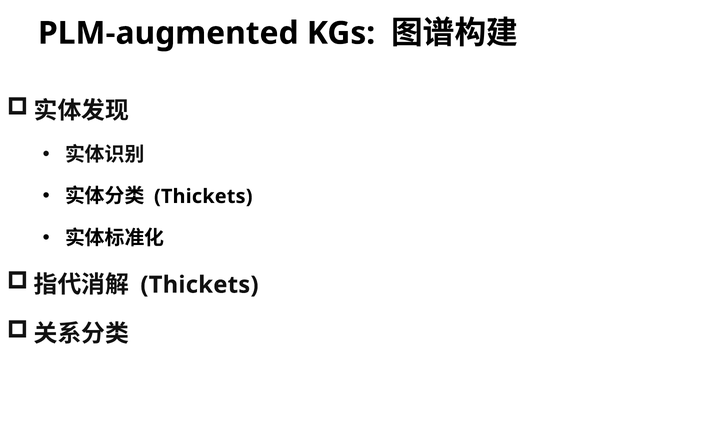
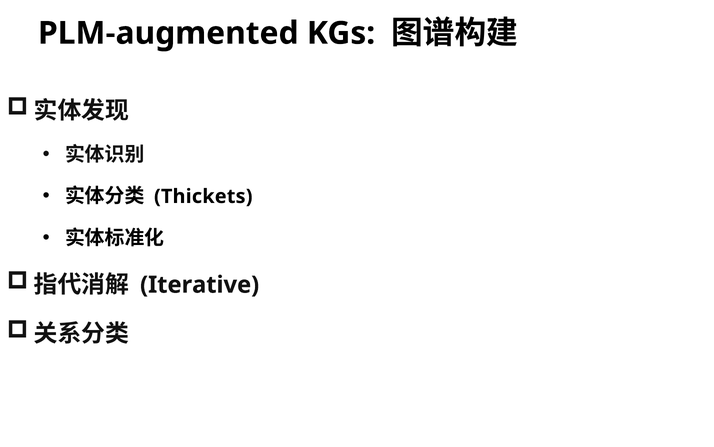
Thickets at (199, 285): Thickets -> Iterative
